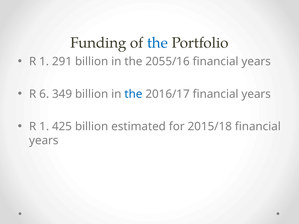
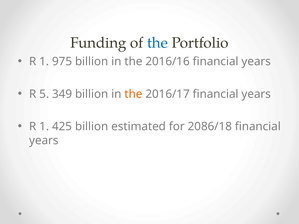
291: 291 -> 975
2055/16: 2055/16 -> 2016/16
6: 6 -> 5
the at (134, 94) colour: blue -> orange
2015/18: 2015/18 -> 2086/18
